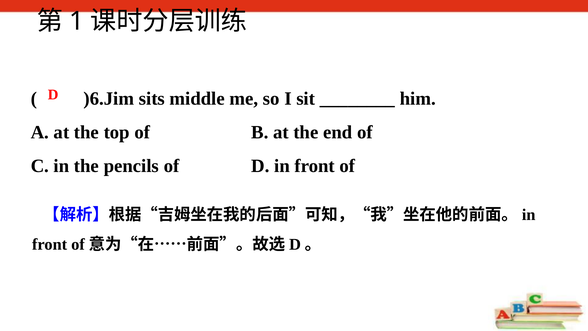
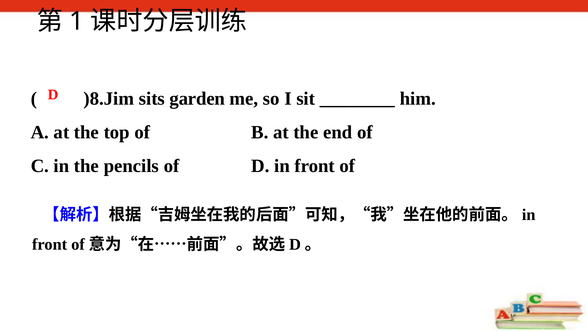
)6.Jim: )6.Jim -> )8.Jim
middle: middle -> garden
